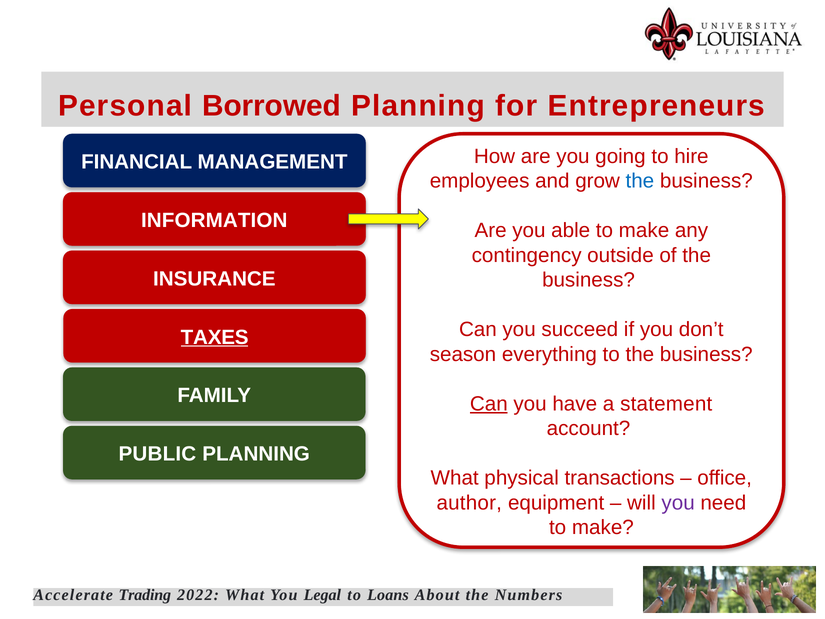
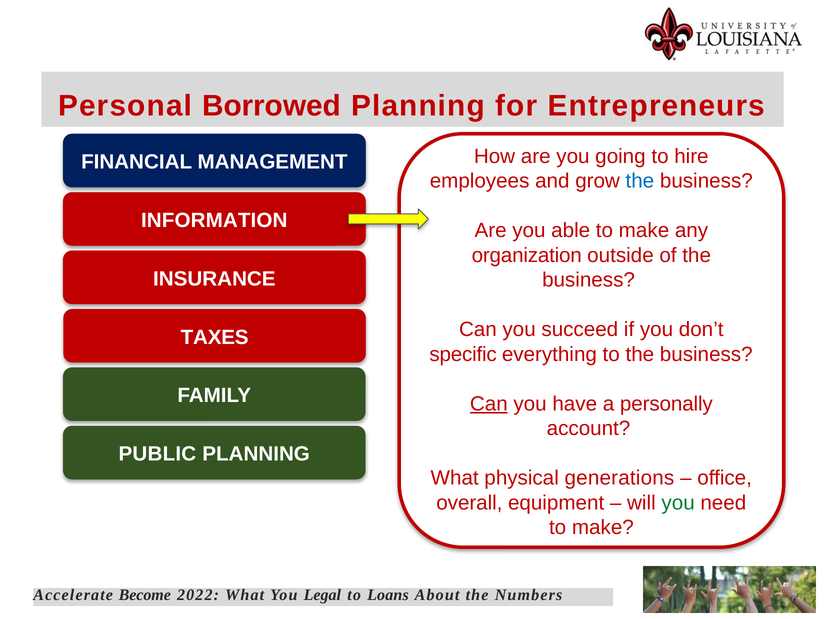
contingency: contingency -> organization
TAXES underline: present -> none
season: season -> specific
statement: statement -> personally
transactions: transactions -> generations
author: author -> overall
you at (678, 503) colour: purple -> green
Trading: Trading -> Become
